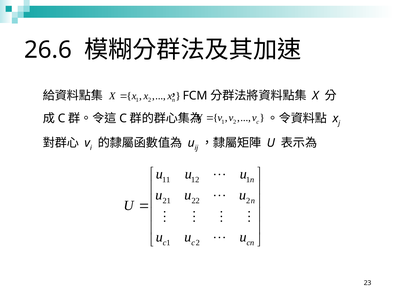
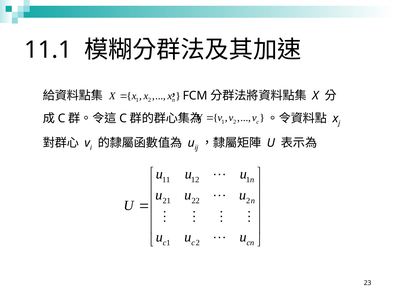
26.6: 26.6 -> 11.1
